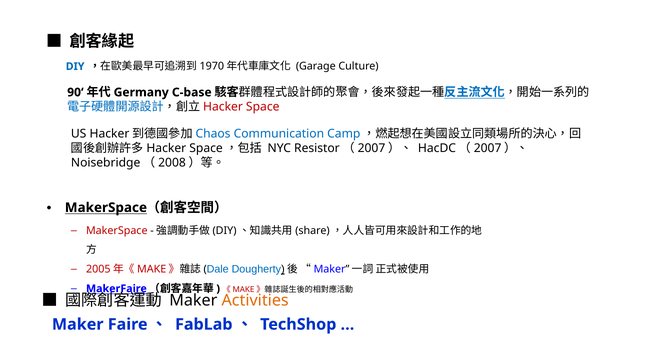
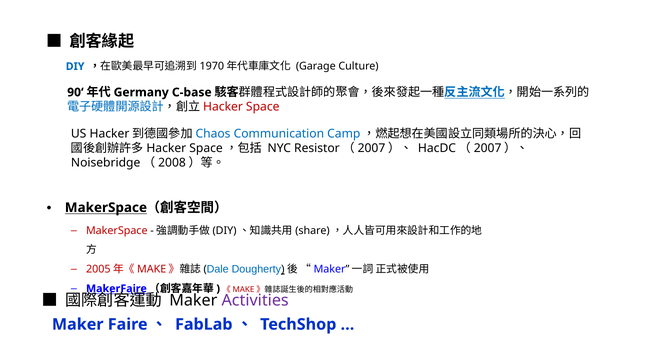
Activities colour: orange -> purple
